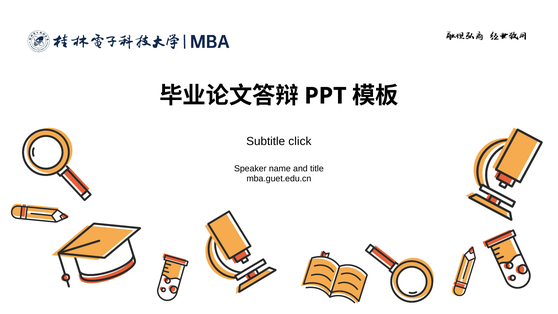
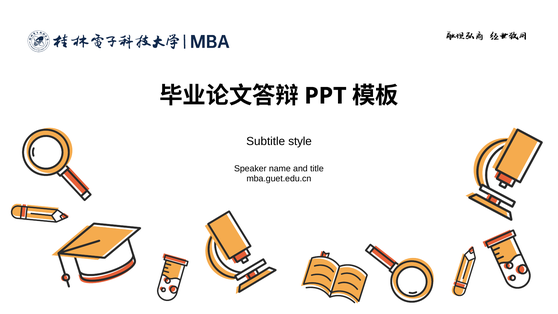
click: click -> style
